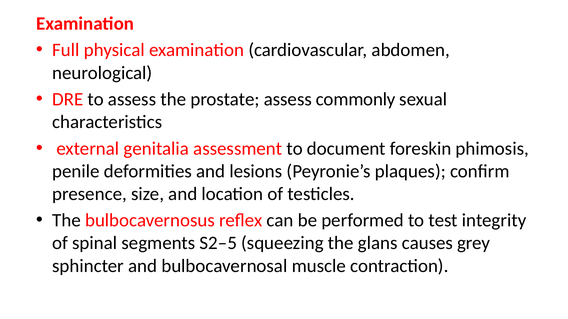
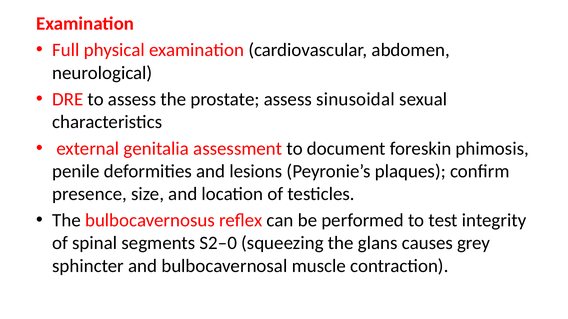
commonly: commonly -> sinusoidal
S2–5: S2–5 -> S2–0
